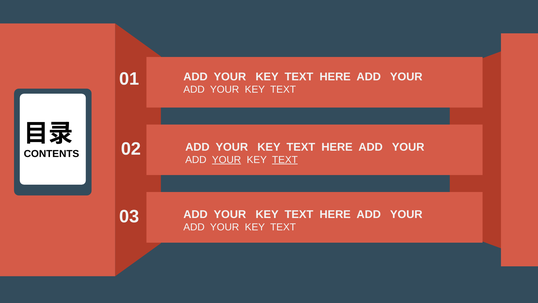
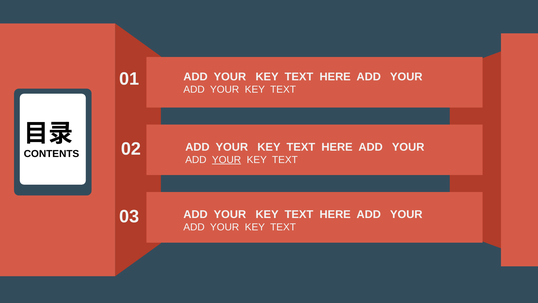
TEXT at (285, 159) underline: present -> none
